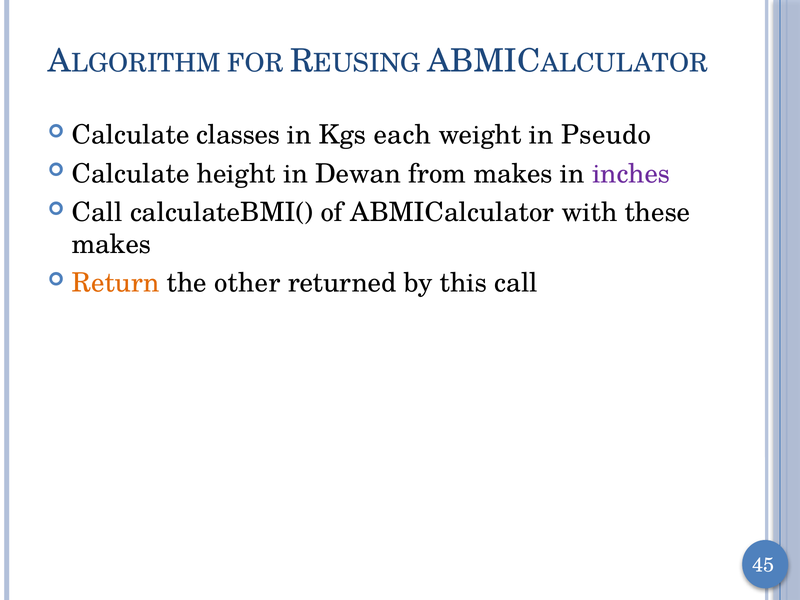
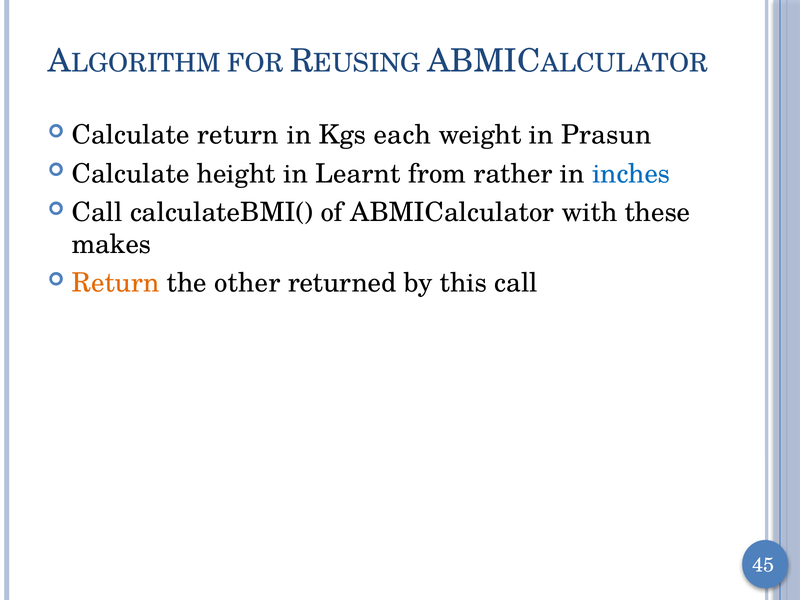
Calculate classes: classes -> return
Pseudo: Pseudo -> Prasun
Dewan: Dewan -> Learnt
from makes: makes -> rather
inches colour: purple -> blue
